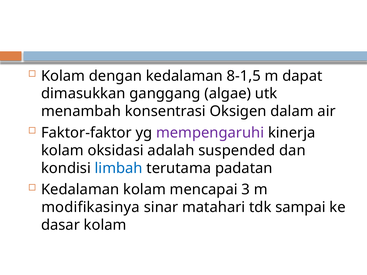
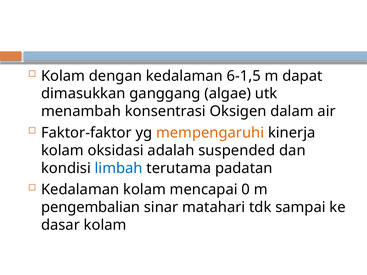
8-1,5: 8-1,5 -> 6-1,5
mempengaruhi colour: purple -> orange
3: 3 -> 0
modifikasinya: modifikasinya -> pengembalian
